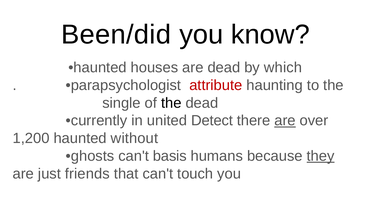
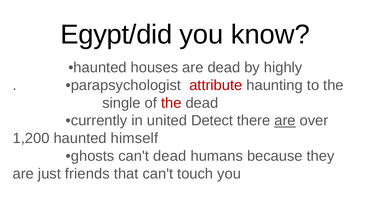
Been/did: Been/did -> Egypt/did
which: which -> highly
the at (171, 103) colour: black -> red
without: without -> himself
can't basis: basis -> dead
they underline: present -> none
